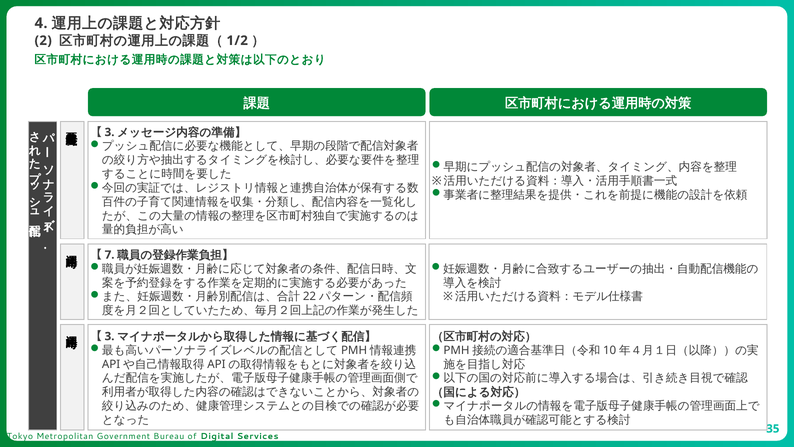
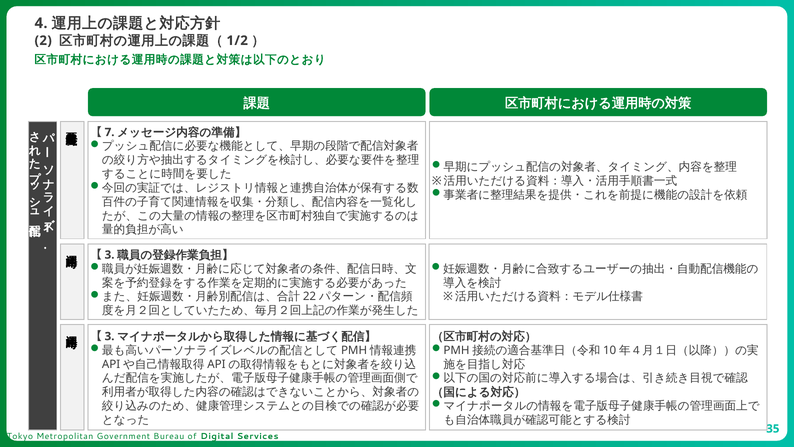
3 at (110, 132): 3 -> 7
7 at (110, 255): 7 -> 3
